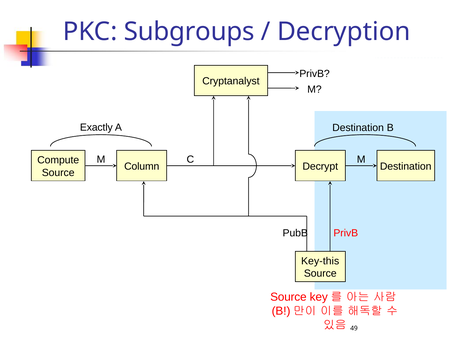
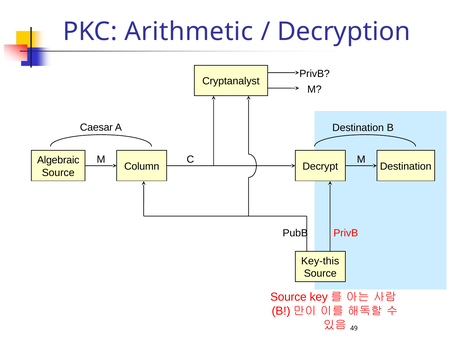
Subgroups: Subgroups -> Arithmetic
Exactly: Exactly -> Caesar
Compute: Compute -> Algebraic
